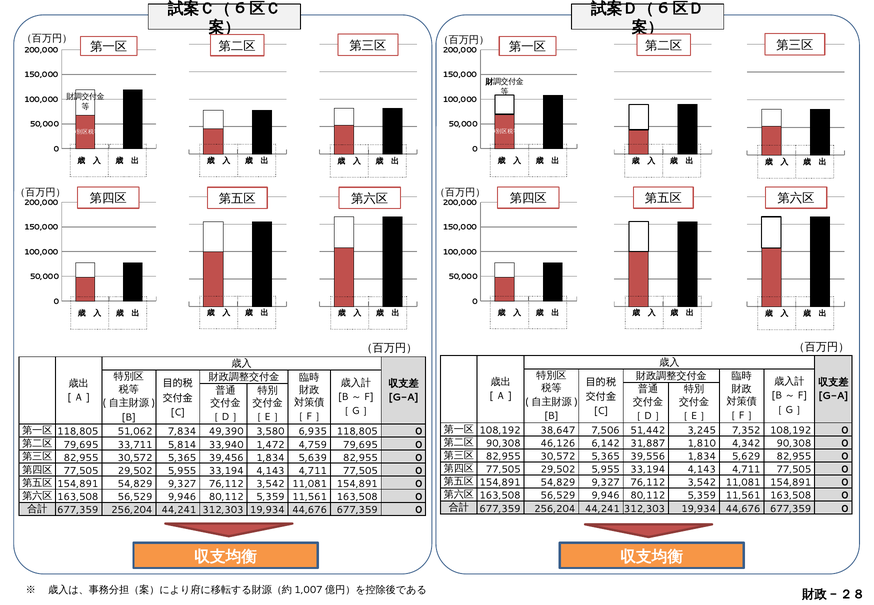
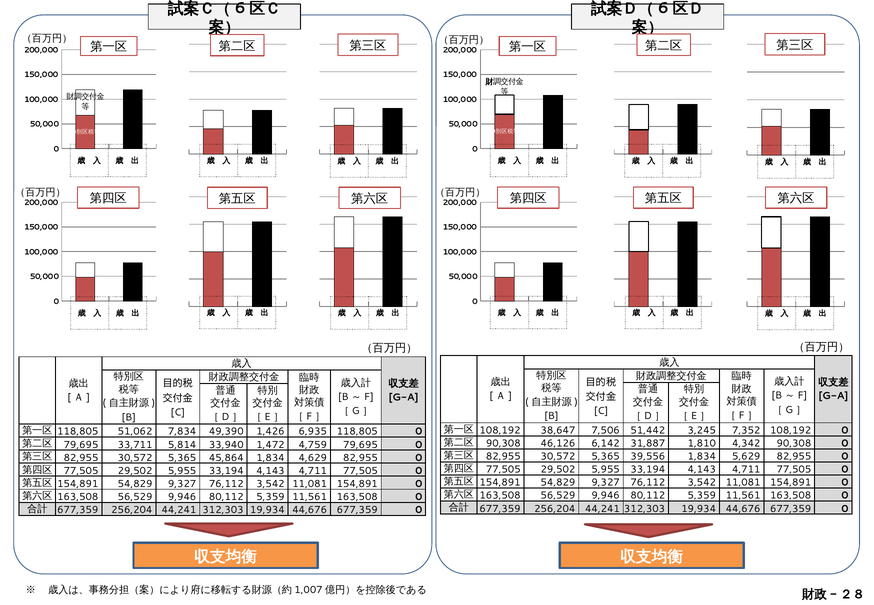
3,580: 3,580 -> 1,426
39,456: 39,456 -> 45,864
5,639: 5,639 -> 4,629
